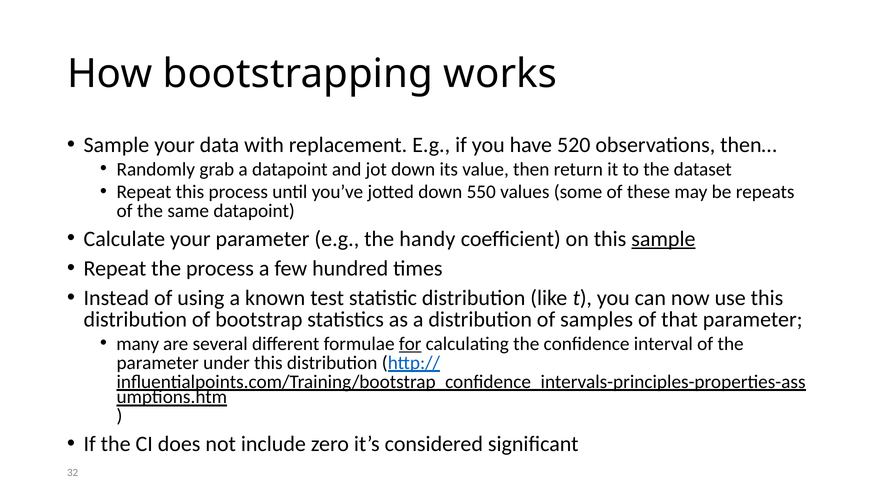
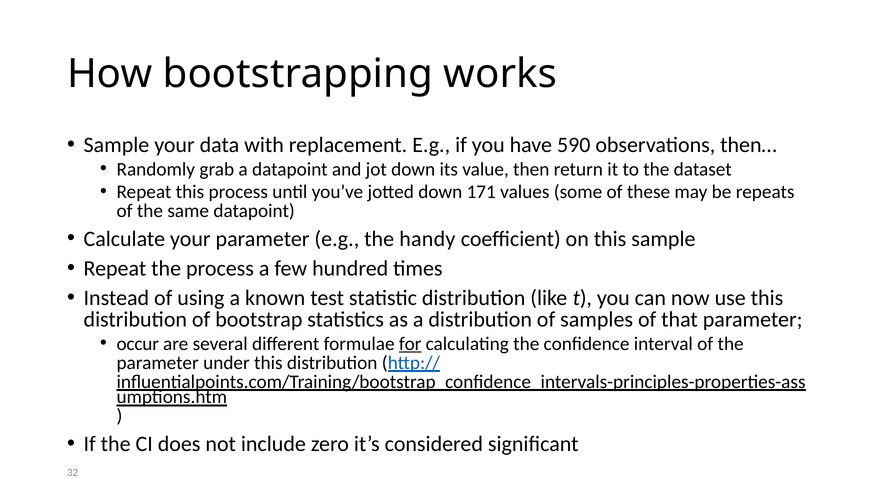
520: 520 -> 590
550: 550 -> 171
sample at (663, 239) underline: present -> none
many: many -> occur
